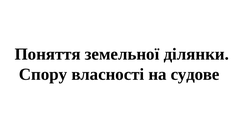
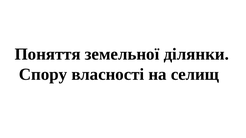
судове: судове -> селищ
